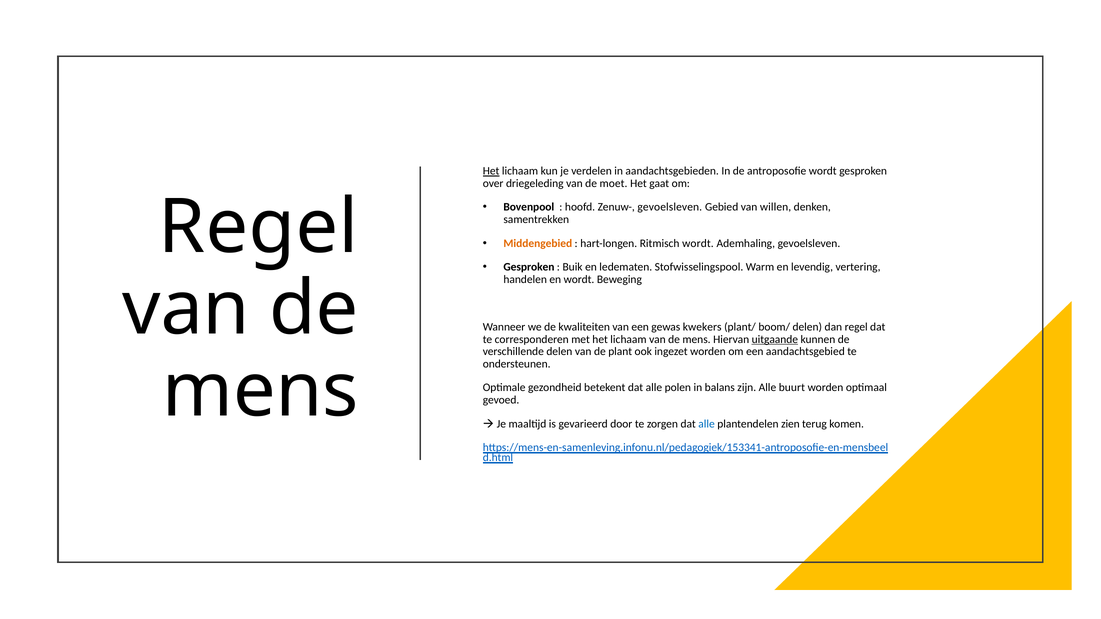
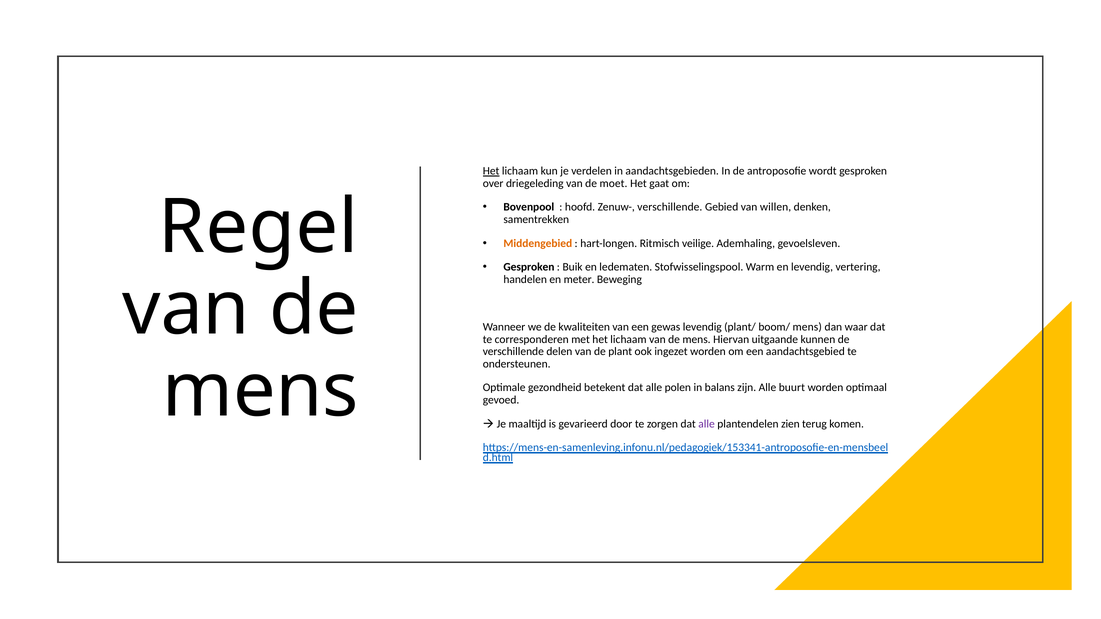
Zenuw- gevoelsleven: gevoelsleven -> verschillende
Ritmisch wordt: wordt -> veilige
en wordt: wordt -> meter
gewas kwekers: kwekers -> levendig
boom/ delen: delen -> mens
dan regel: regel -> waar
uitgaande underline: present -> none
alle at (706, 424) colour: blue -> purple
